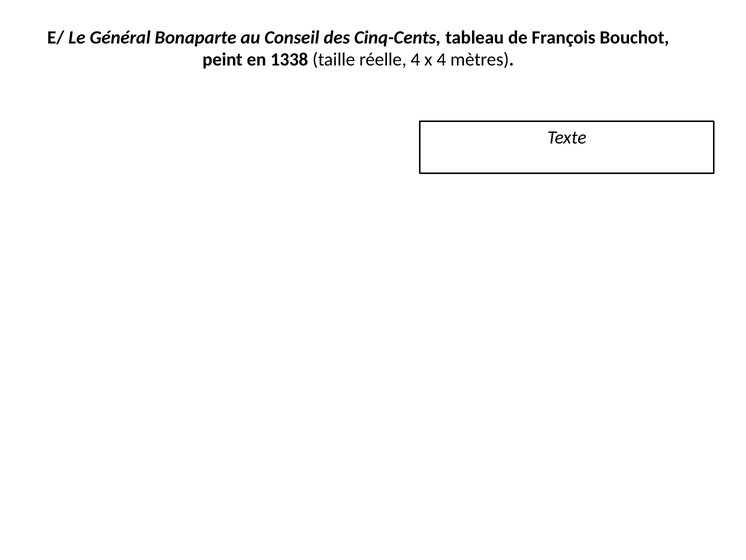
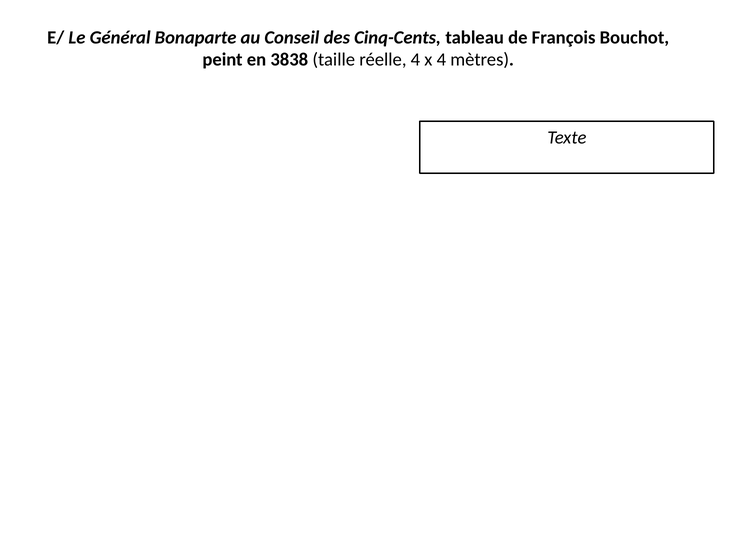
1338: 1338 -> 3838
